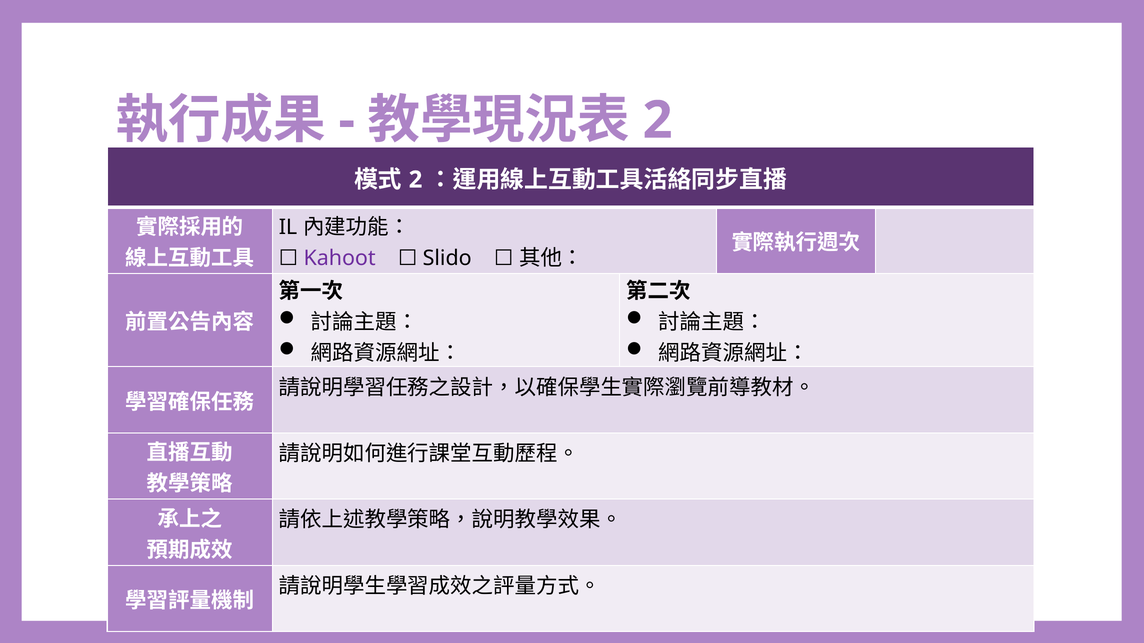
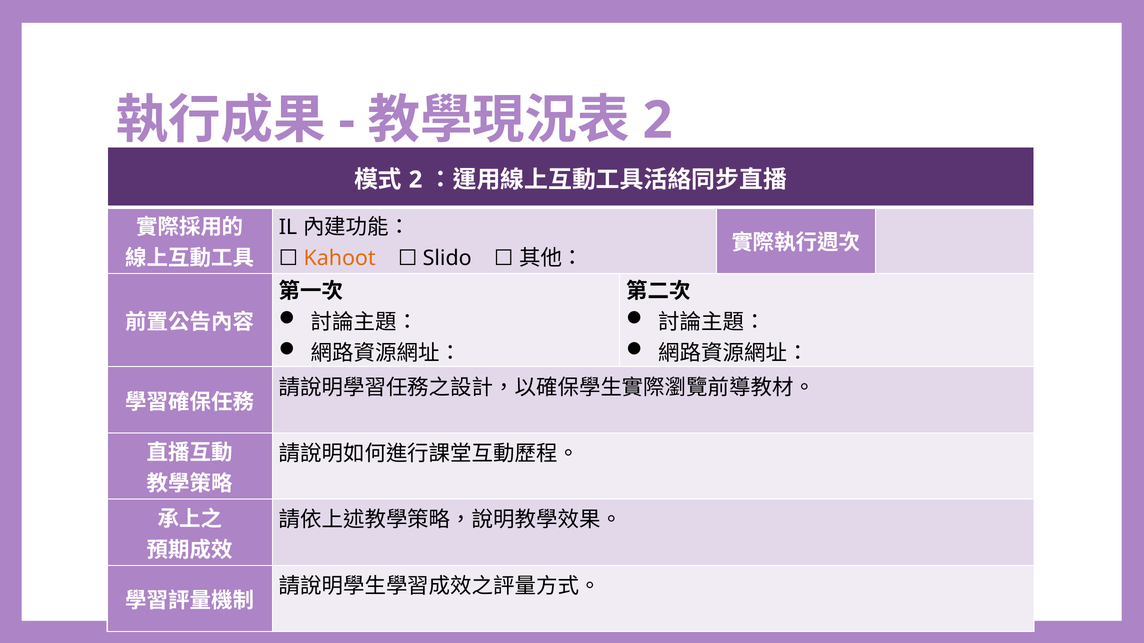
Kahoot colour: purple -> orange
